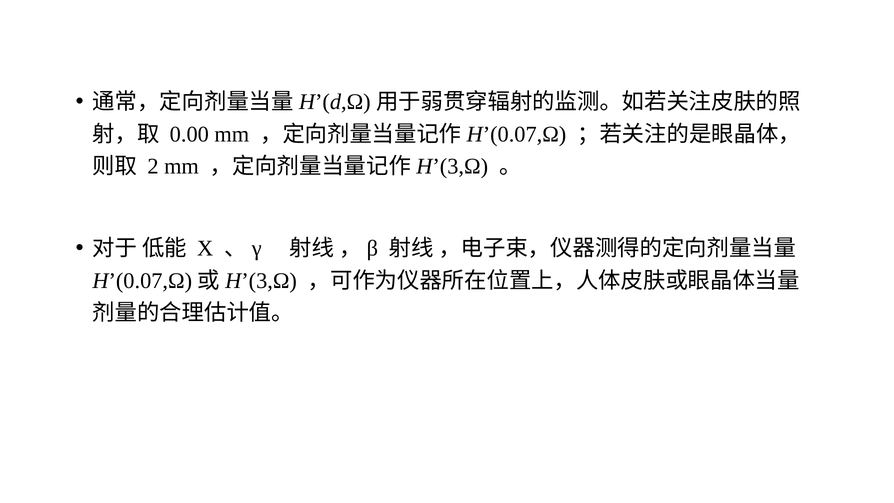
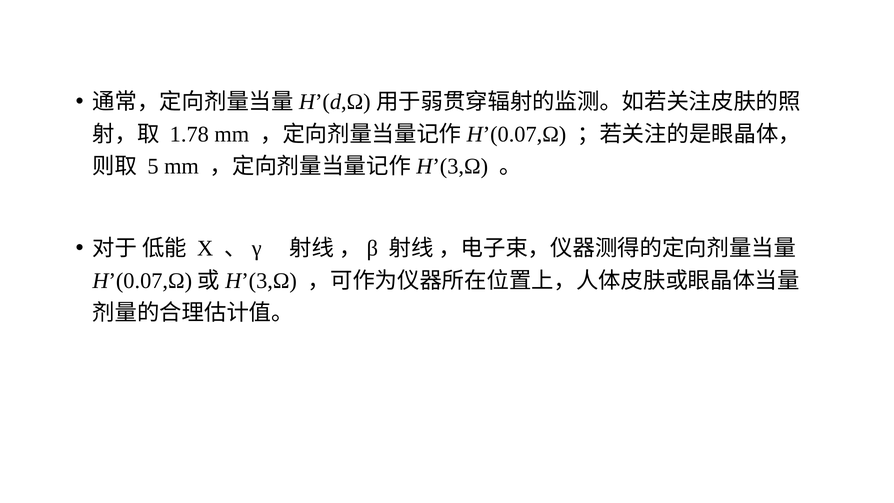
0.00: 0.00 -> 1.78
2: 2 -> 5
